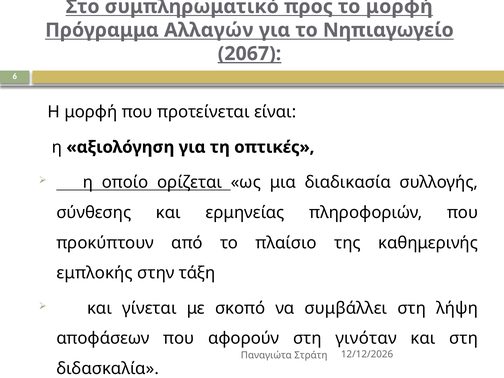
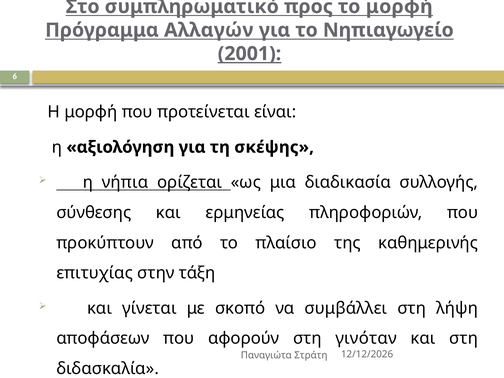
2067: 2067 -> 2001
οπτικές: οπτικές -> σκέψης
οποίο: οποίο -> νήπια
εμπλοκής: εμπλοκής -> επιτυχίας
